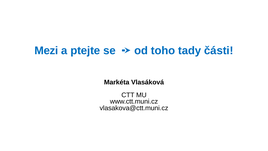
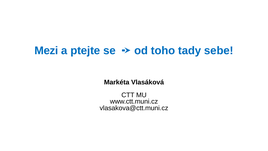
části: části -> sebe
